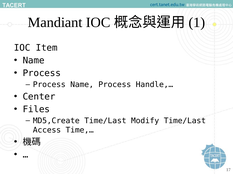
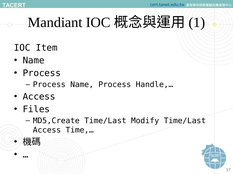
Center at (39, 97): Center -> Access
